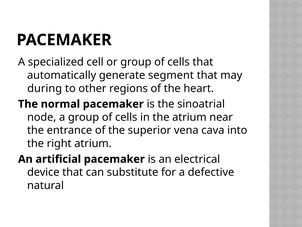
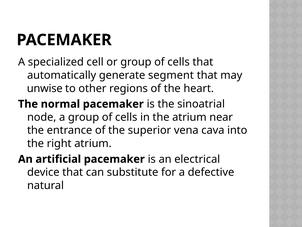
during: during -> unwise
